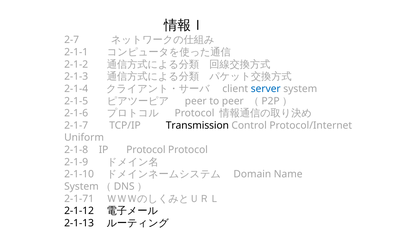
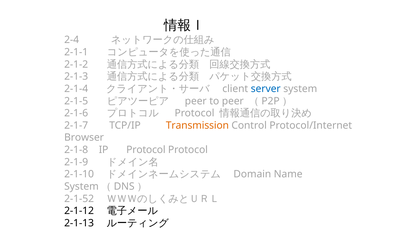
2-7: 2-7 -> 2-4
Transmission colour: black -> orange
Uniform: Uniform -> Browser
2-1-71: 2-1-71 -> 2-1-52
